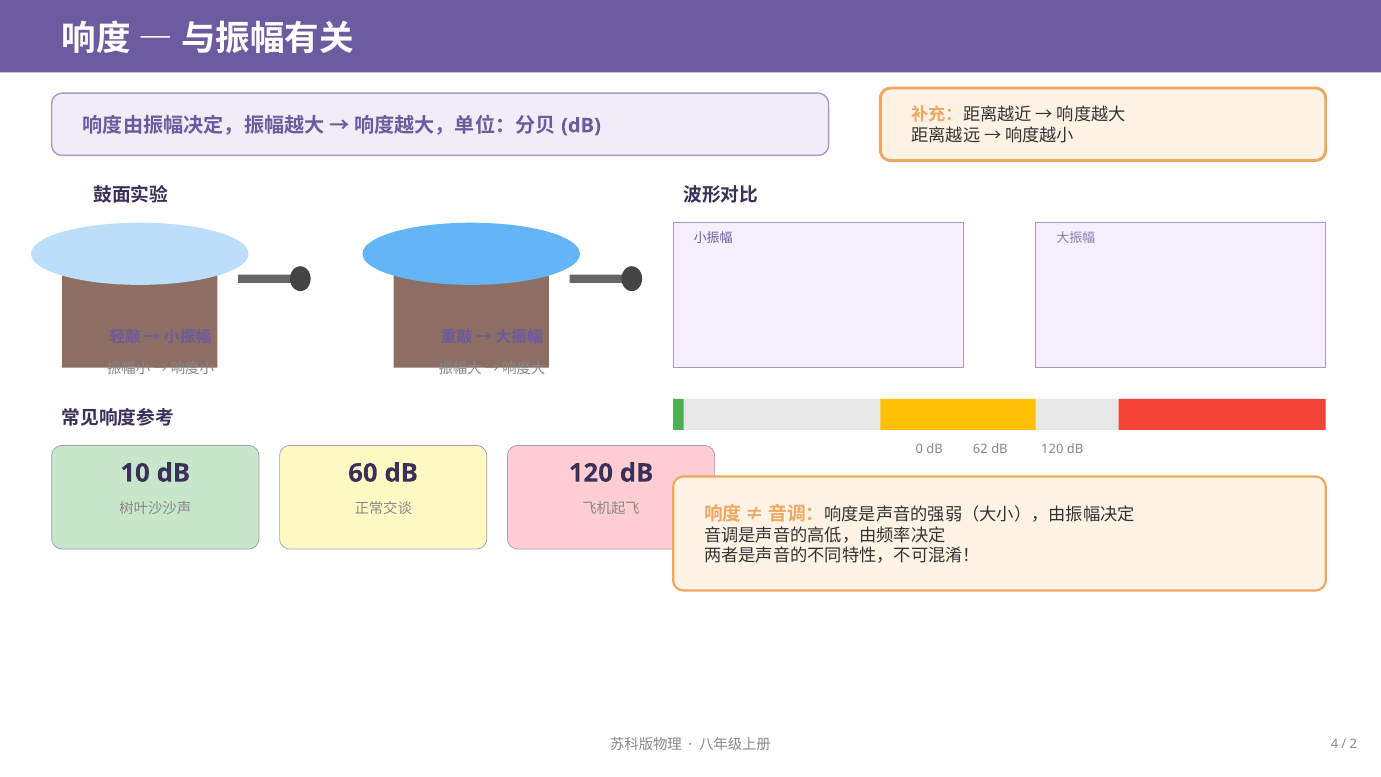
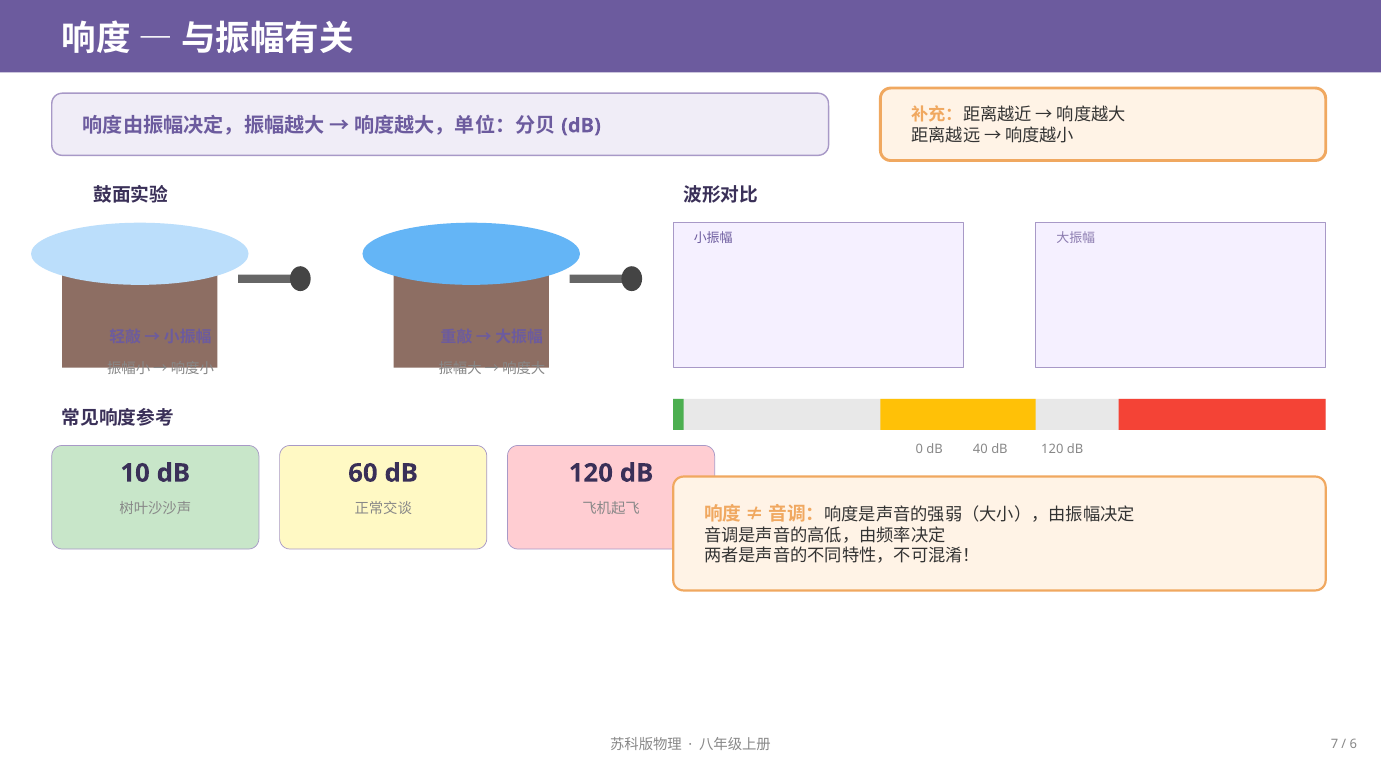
62: 62 -> 40
4: 4 -> 7
2: 2 -> 6
